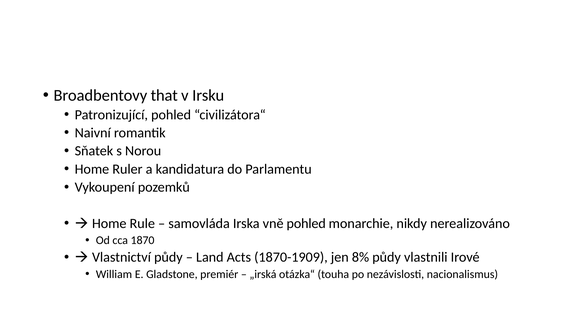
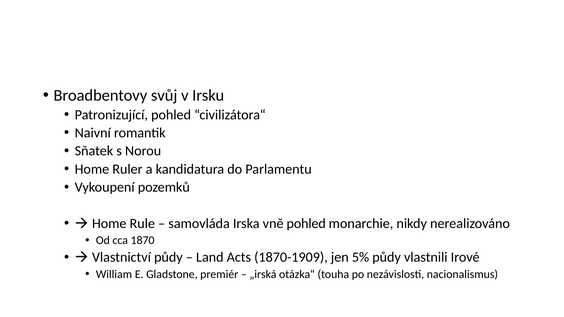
that: that -> svůj
8%: 8% -> 5%
